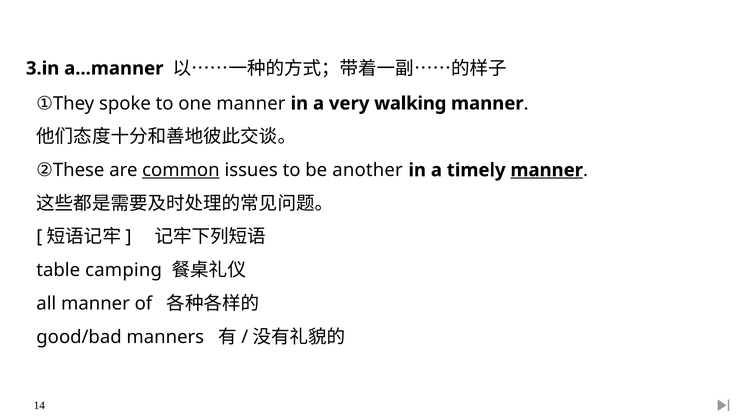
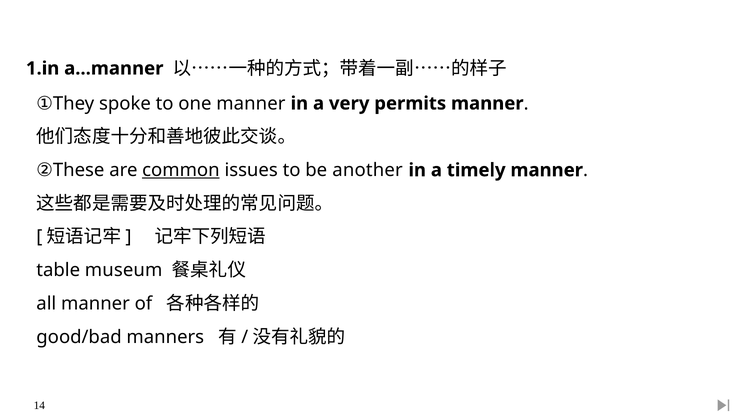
3.in: 3.in -> 1.in
walking: walking -> permits
manner at (547, 170) underline: present -> none
camping: camping -> museum
